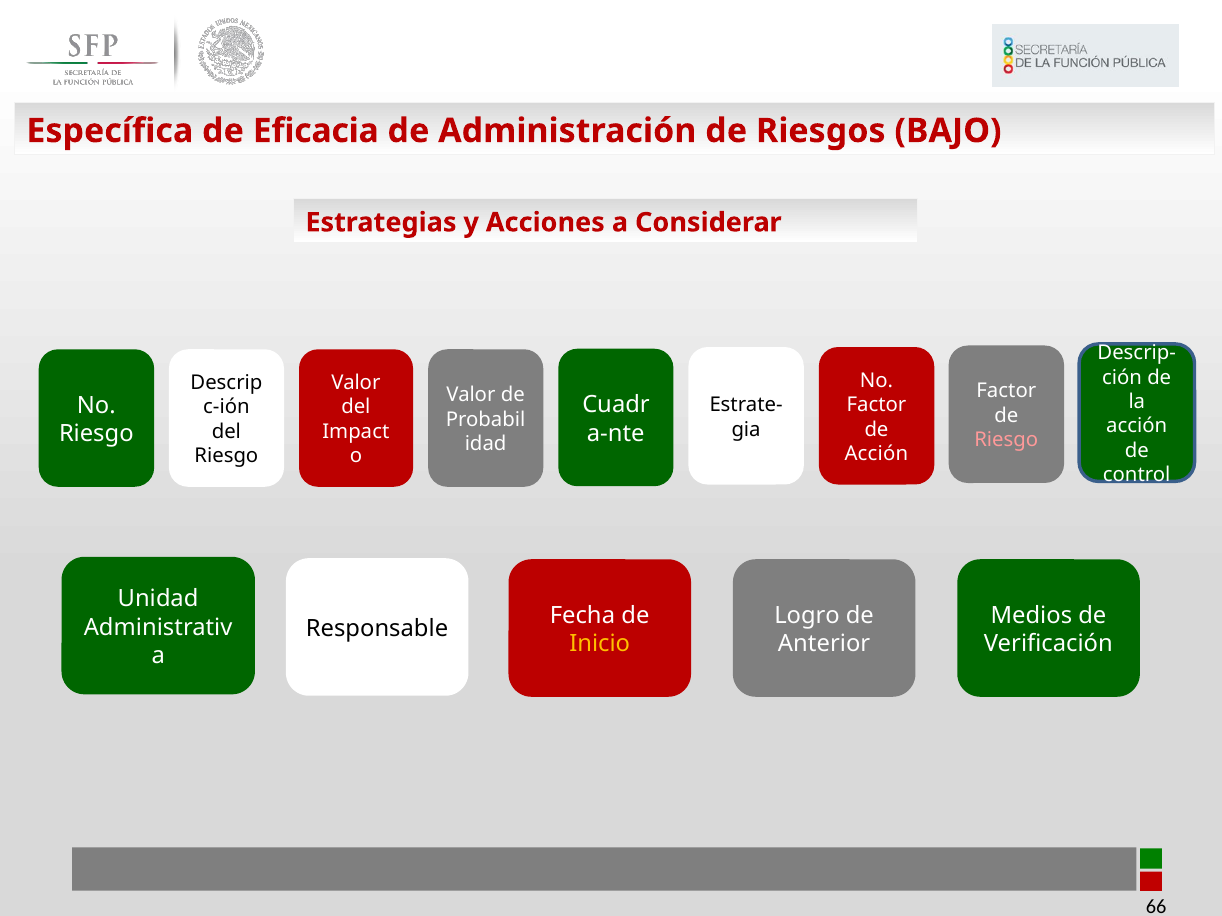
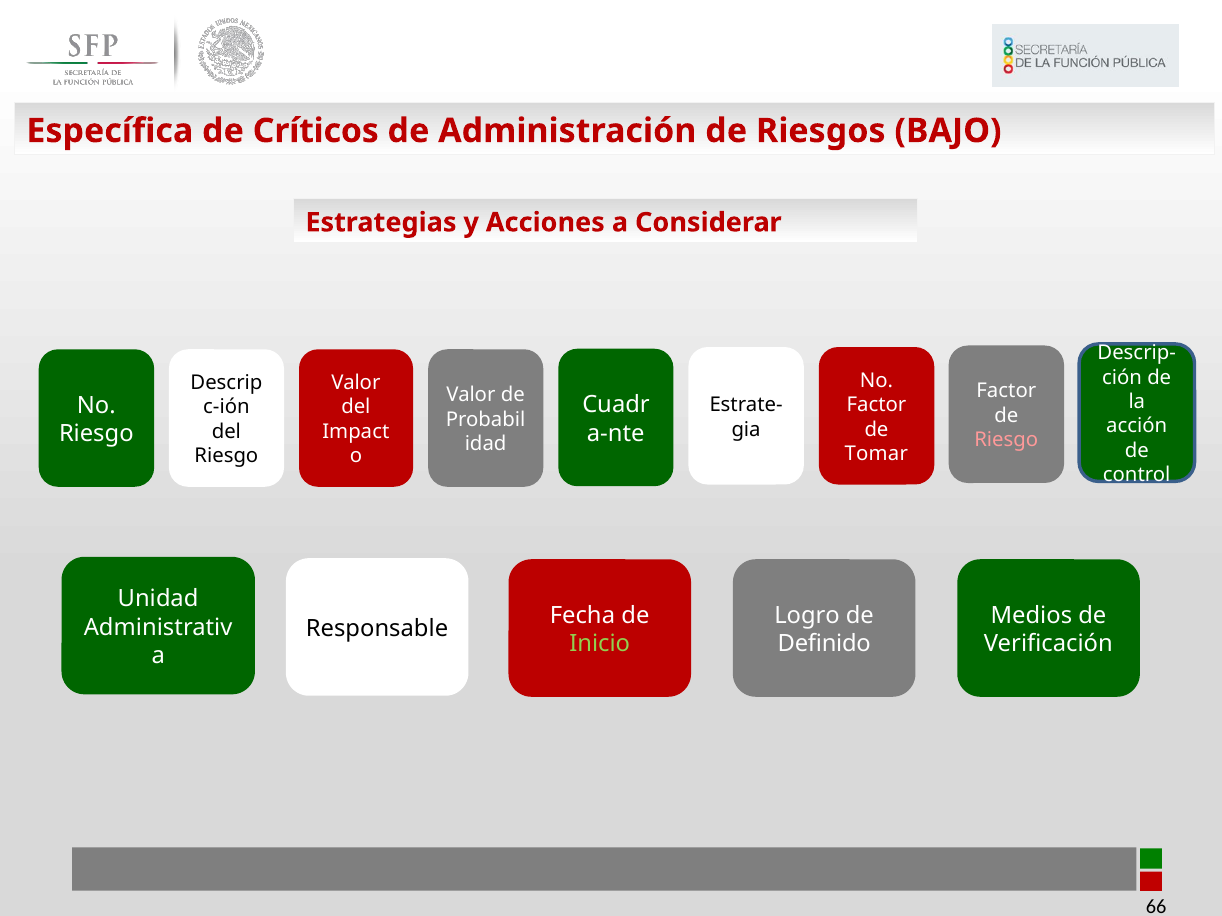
Eficacia: Eficacia -> Críticos
Acción at (876, 454): Acción -> Tomar
Inicio colour: yellow -> light green
Anterior: Anterior -> Definido
